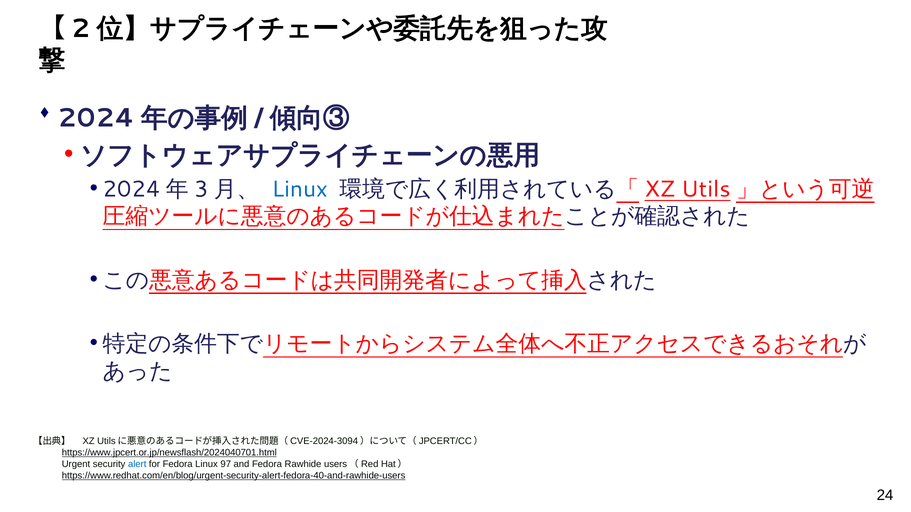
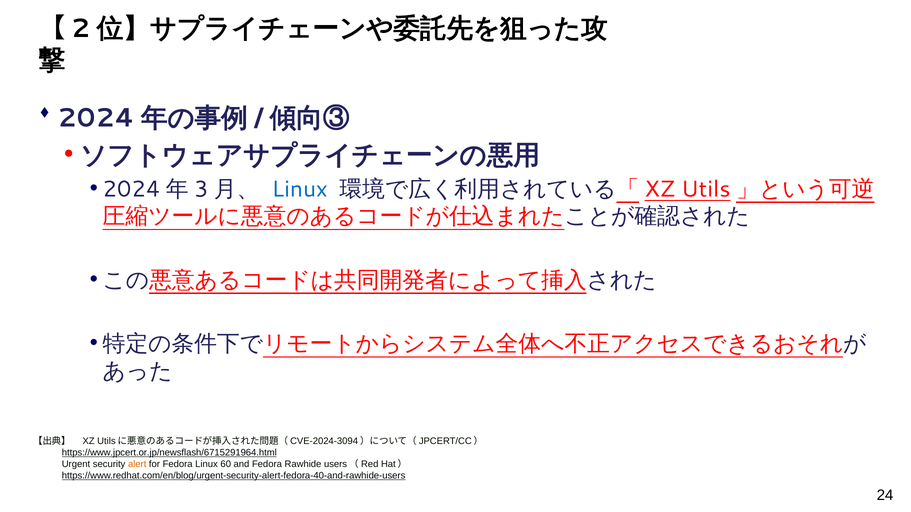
https://www.jpcert.or.jp/newsflash/2024040701.html: https://www.jpcert.or.jp/newsflash/2024040701.html -> https://www.jpcert.or.jp/newsflash/6715291964.html
alert colour: blue -> orange
97: 97 -> 60
